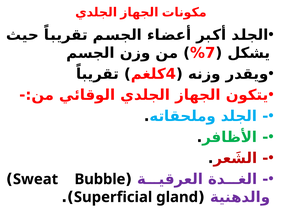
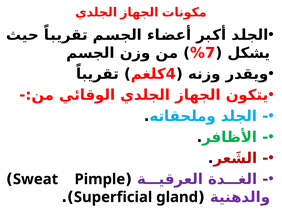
Bubble: Bubble -> Pimple
